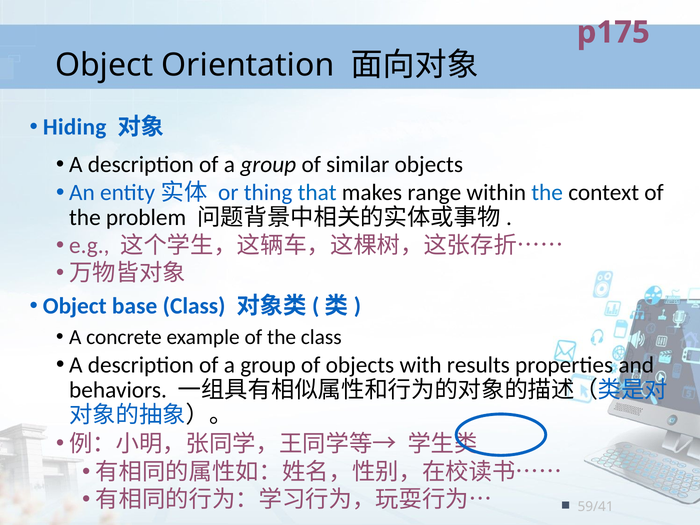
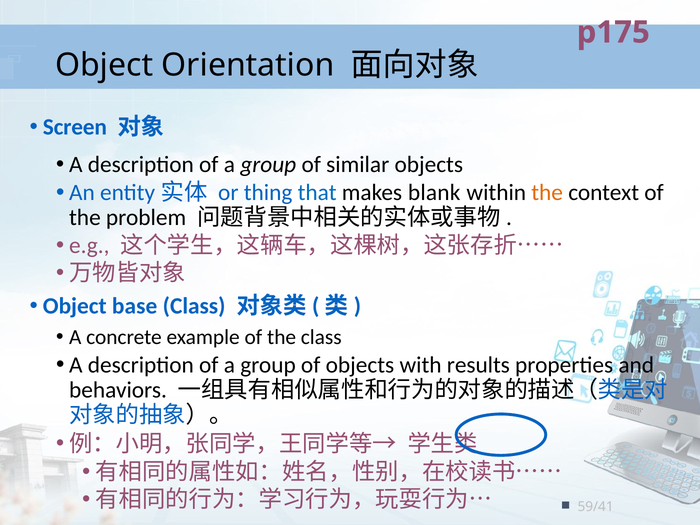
Hiding: Hiding -> Screen
range: range -> blank
the at (547, 193) colour: blue -> orange
